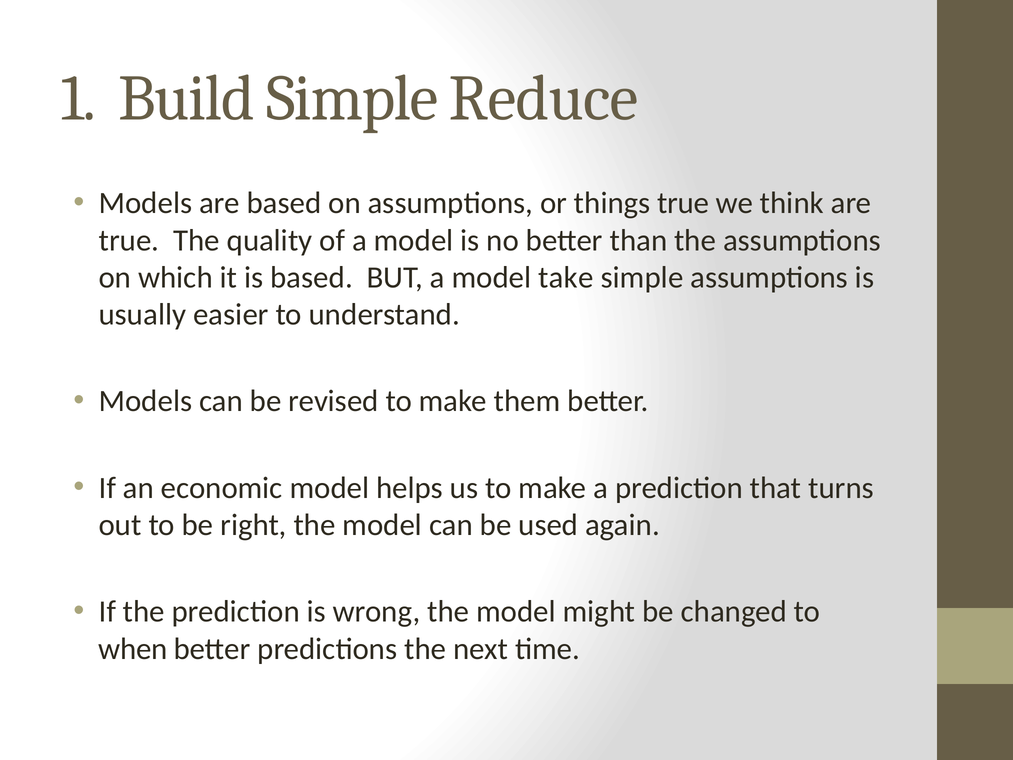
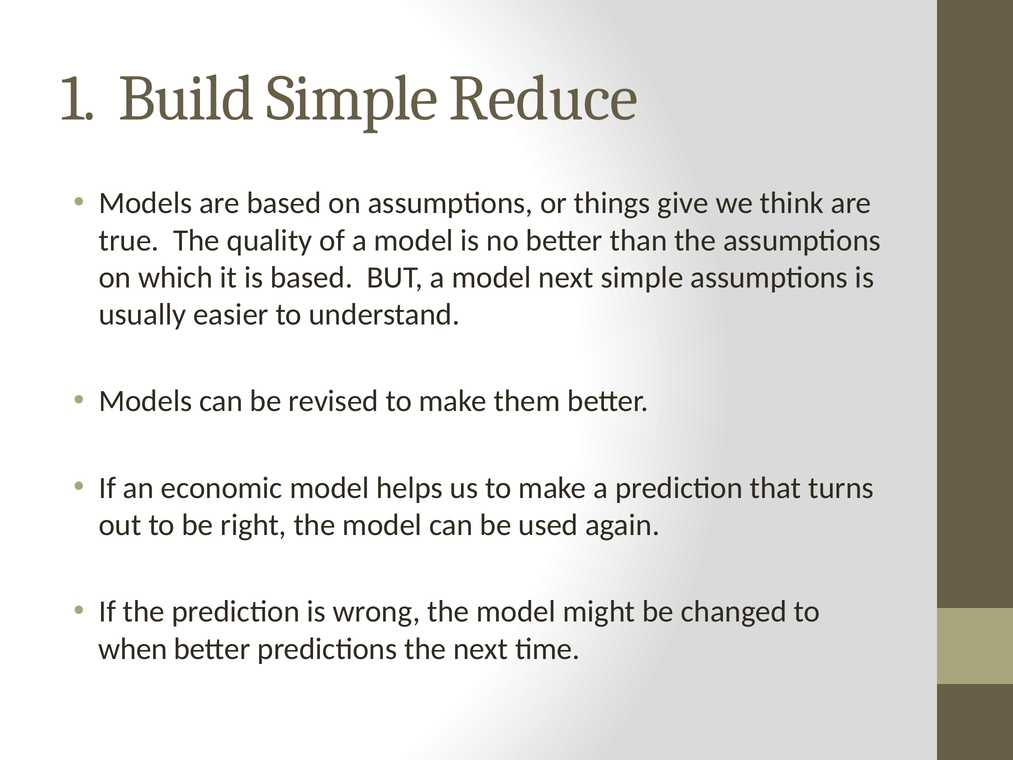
things true: true -> give
model take: take -> next
